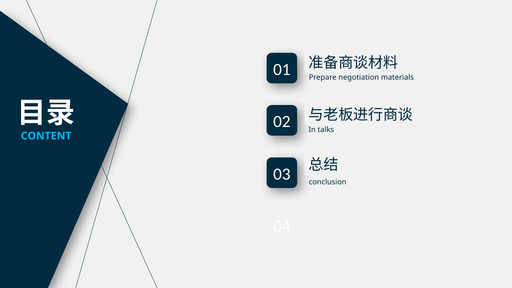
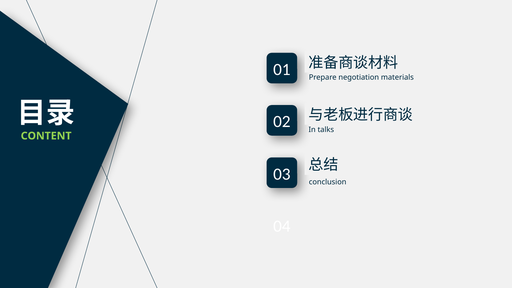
CONTENT colour: light blue -> light green
